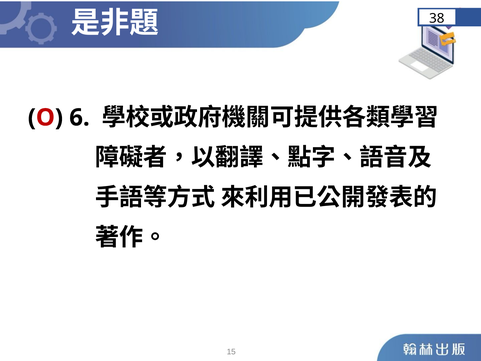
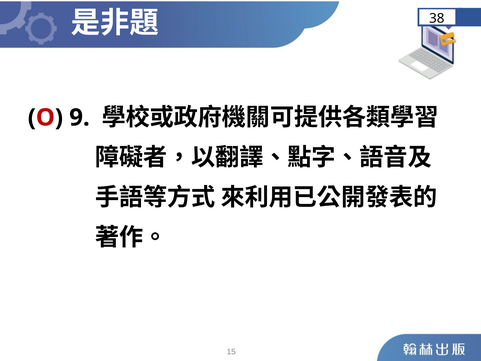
6: 6 -> 9
